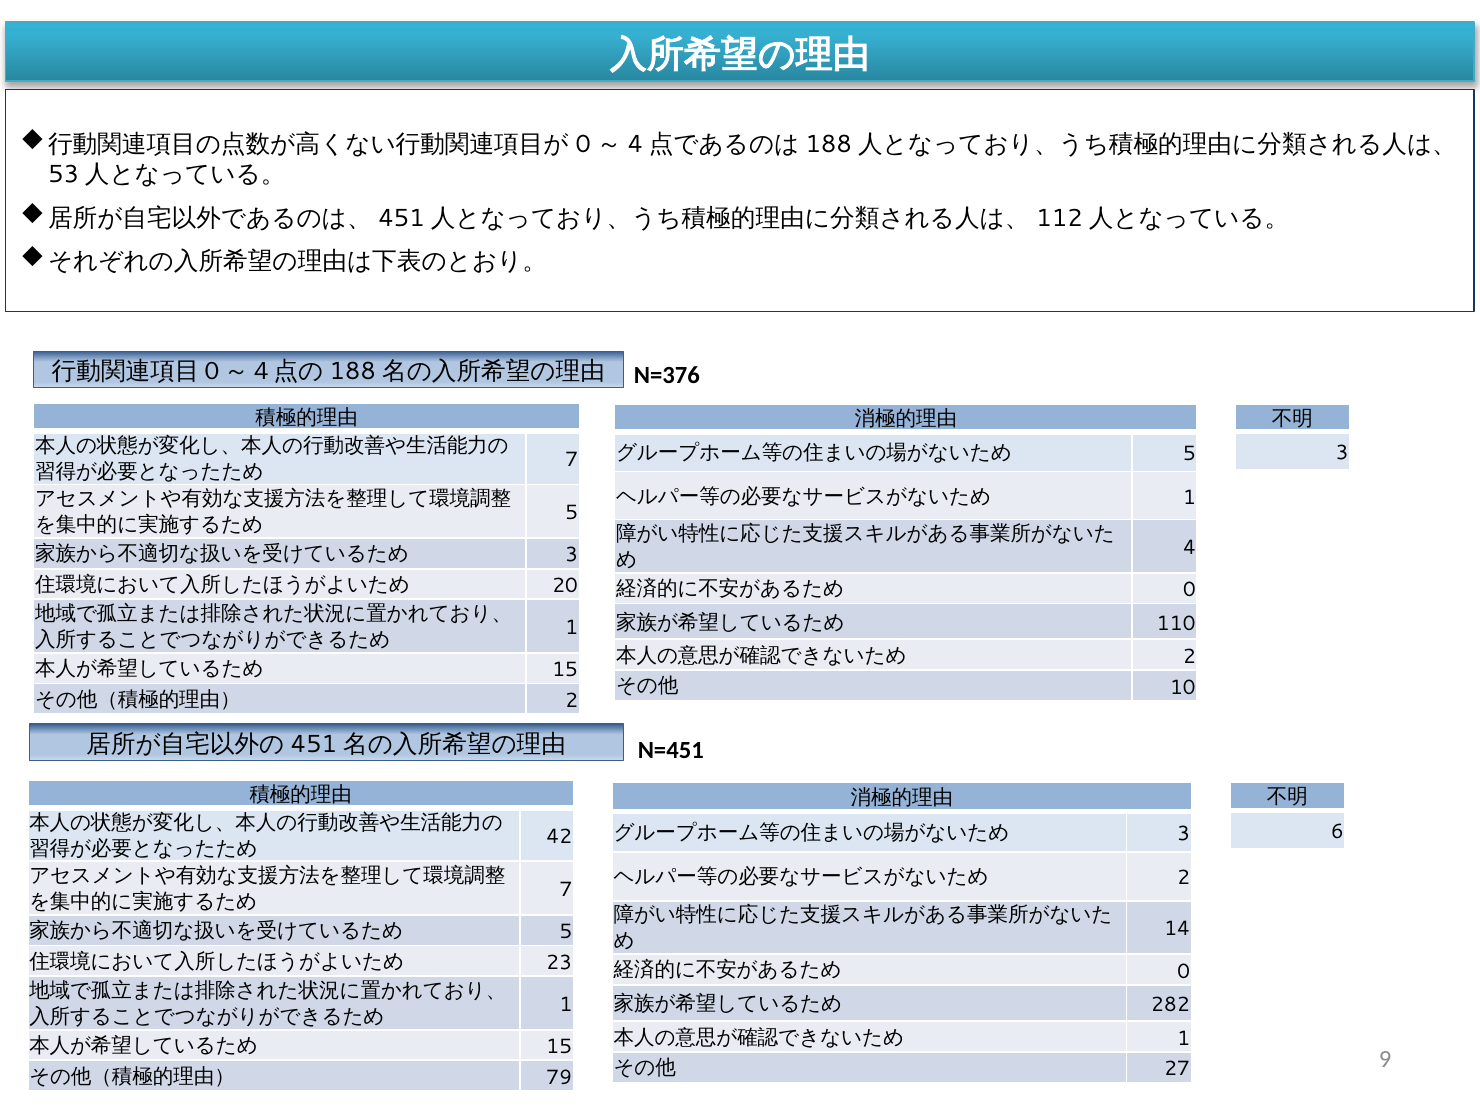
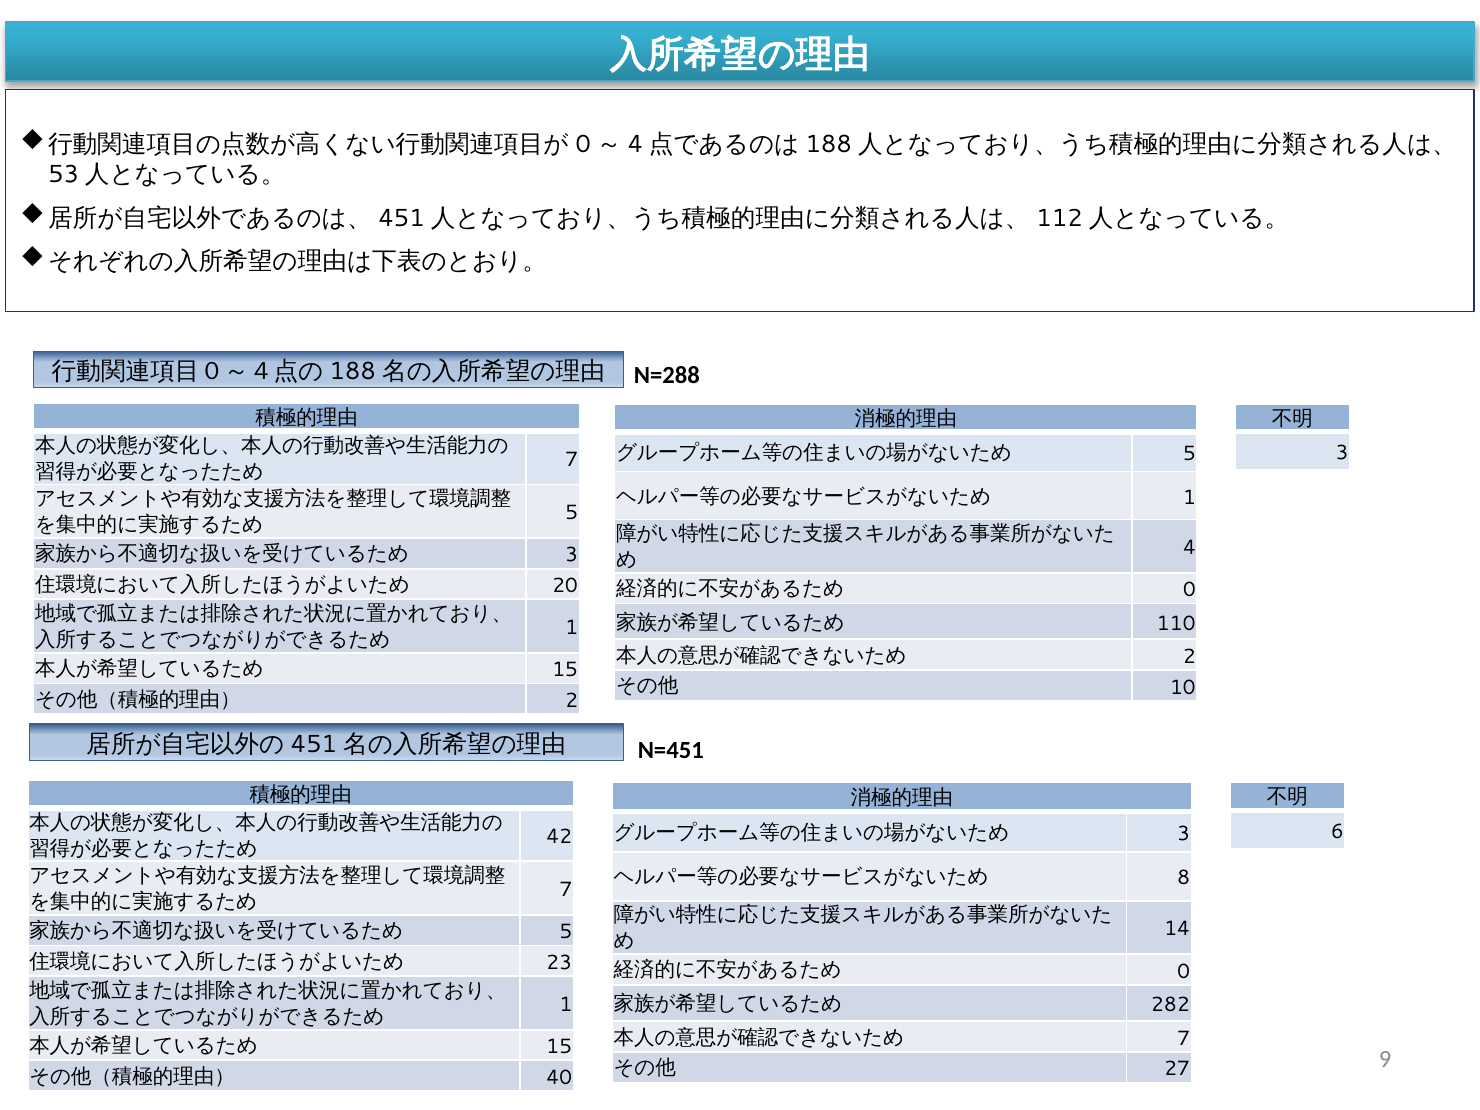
N=376: N=376 -> N=288
2 at (1184, 878): 2 -> 8
1 at (1184, 1038): 1 -> 7
79: 79 -> 40
